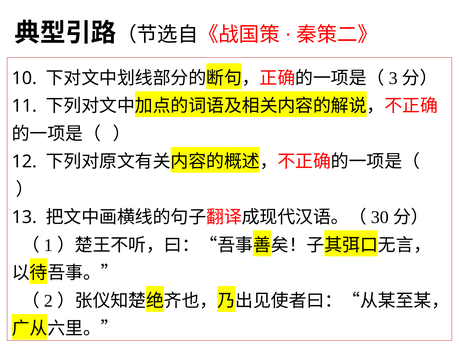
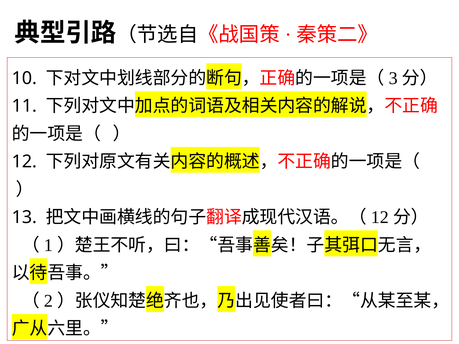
30 at (380, 218): 30 -> 12
